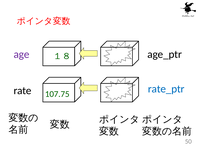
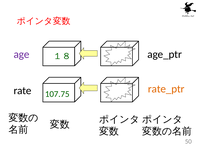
rate_ptr colour: blue -> orange
